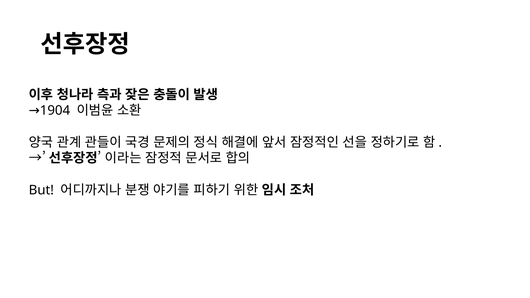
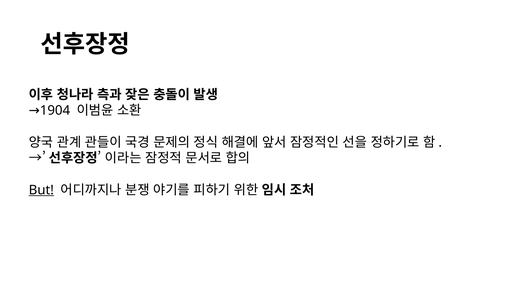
But underline: none -> present
